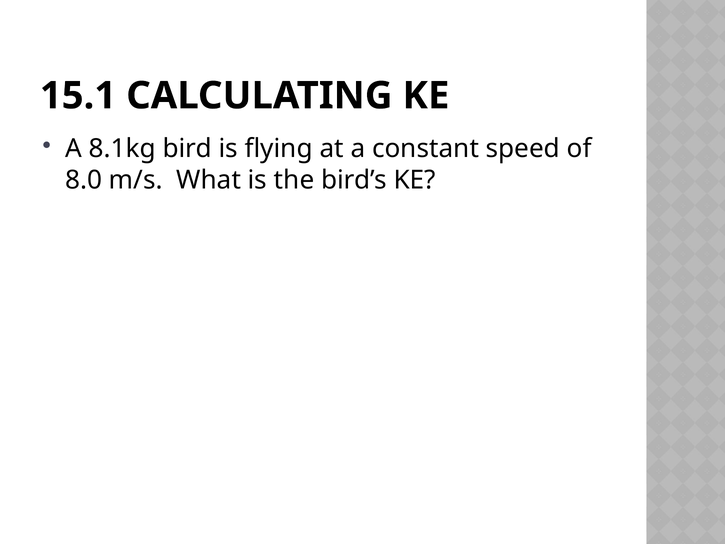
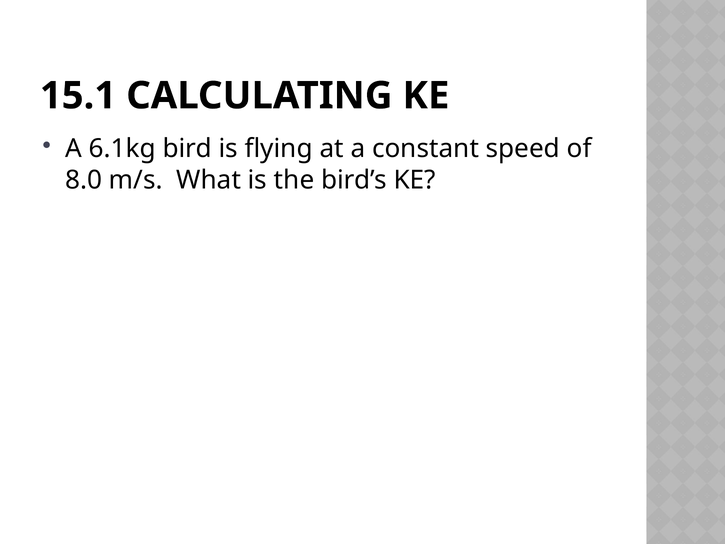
8.1kg: 8.1kg -> 6.1kg
